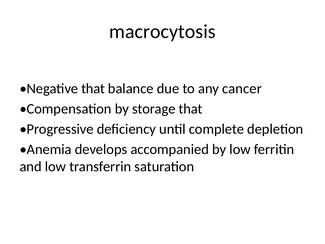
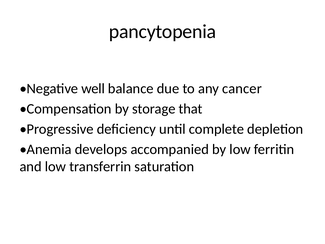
macrocytosis: macrocytosis -> pancytopenia
Negative that: that -> well
